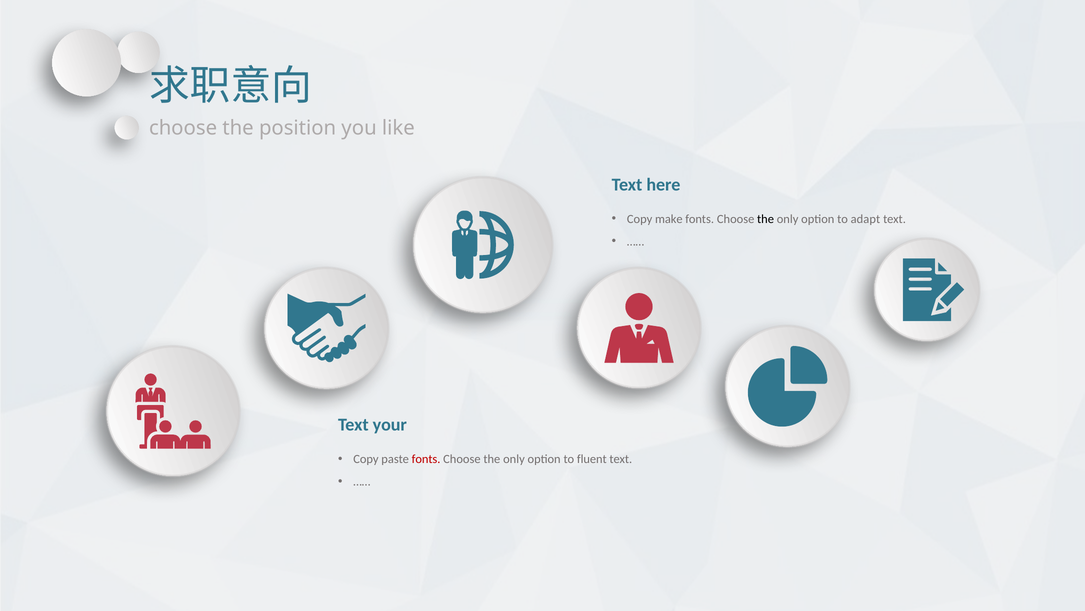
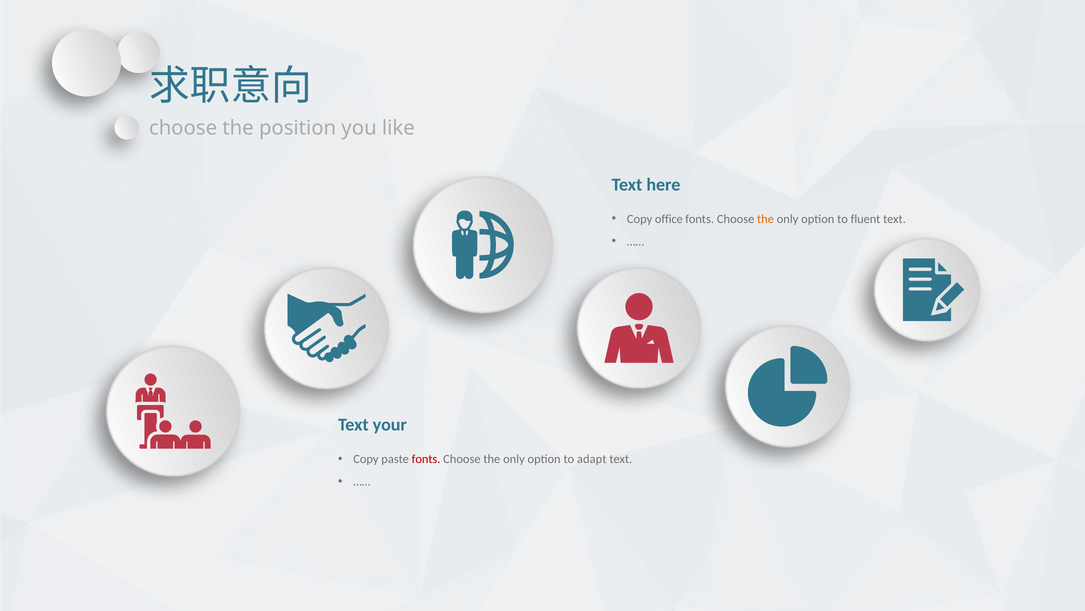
make: make -> office
the at (766, 219) colour: black -> orange
adapt: adapt -> fluent
fluent: fluent -> adapt
